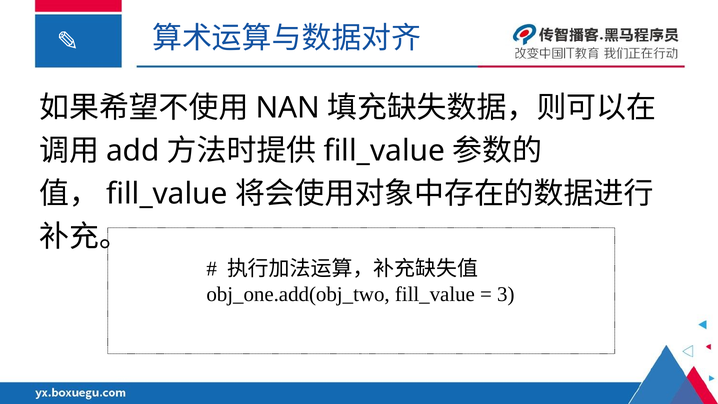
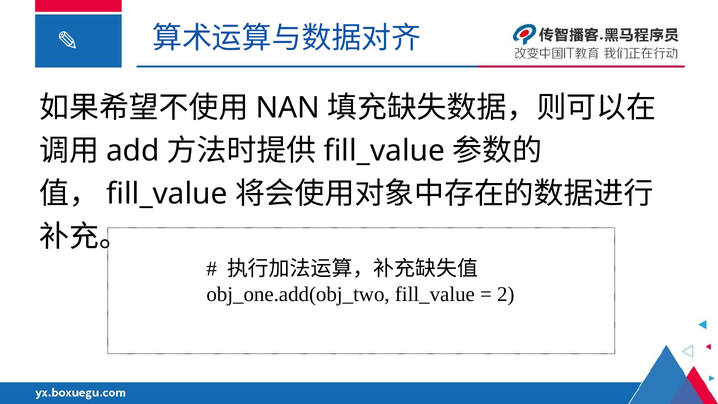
3: 3 -> 2
